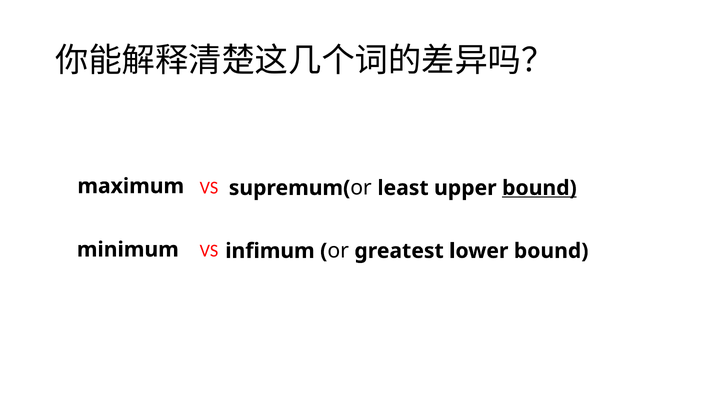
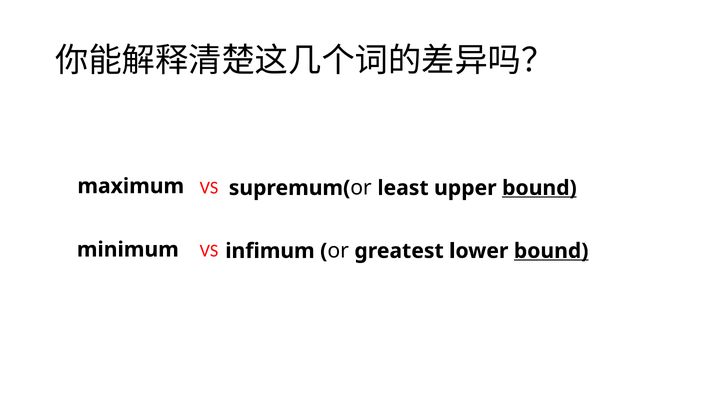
bound at (551, 251) underline: none -> present
